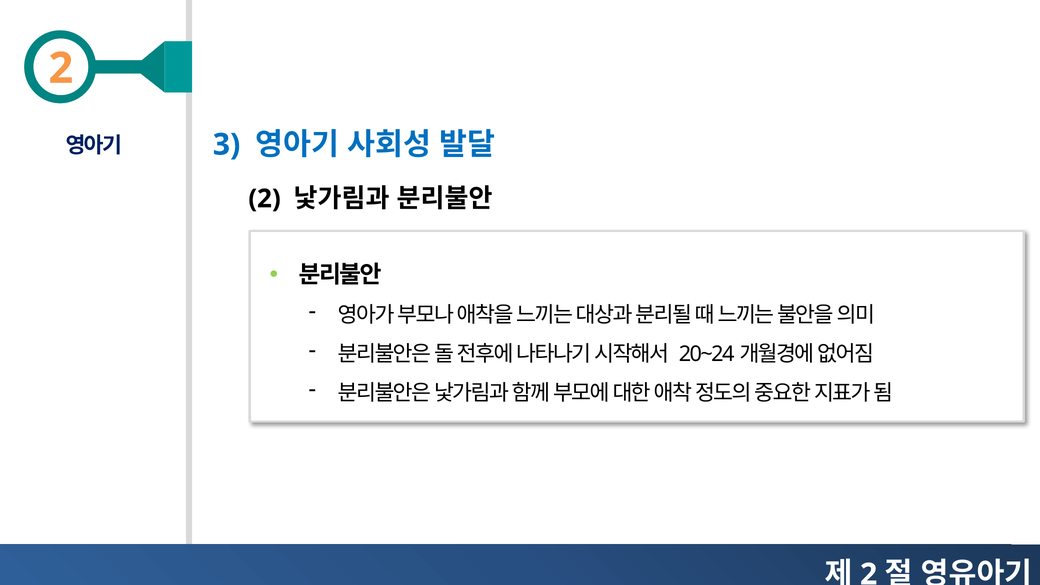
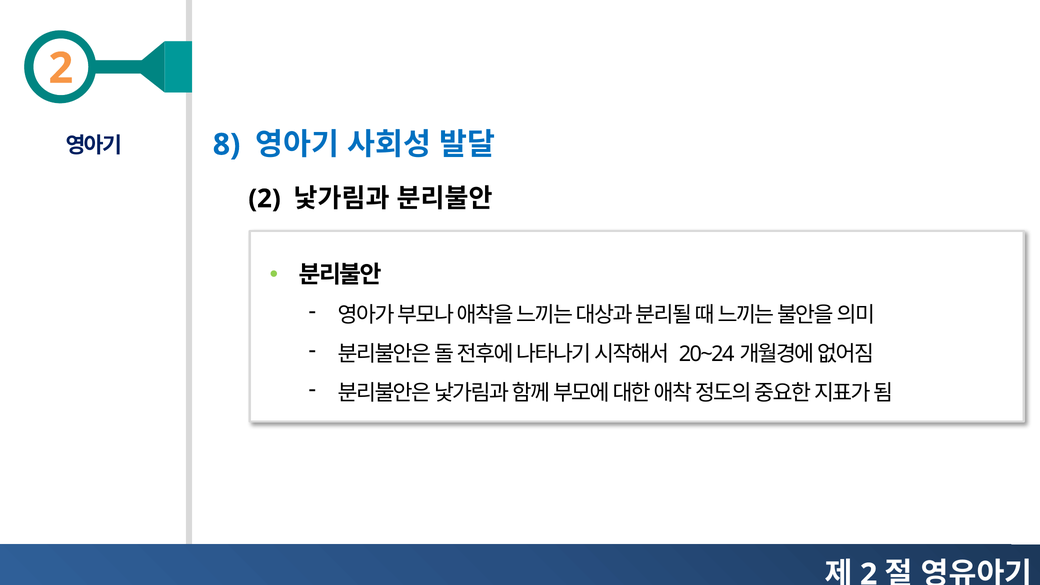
3: 3 -> 8
